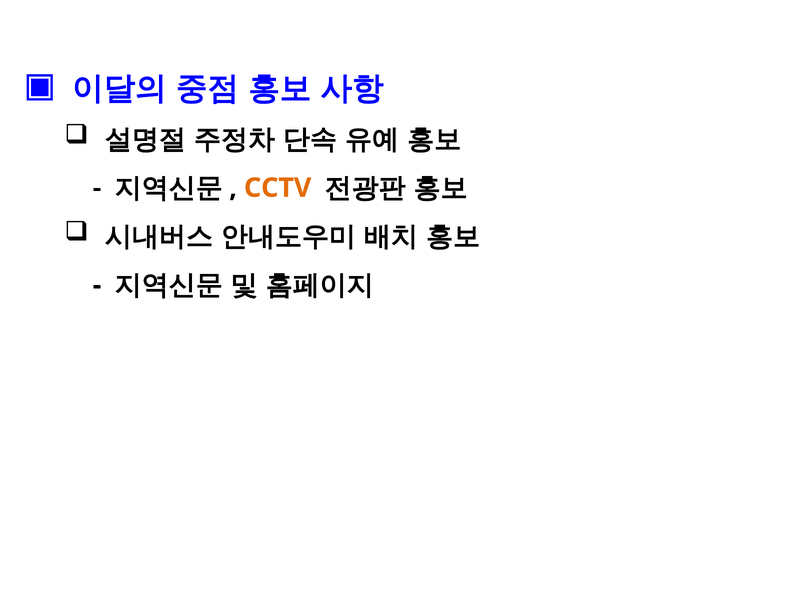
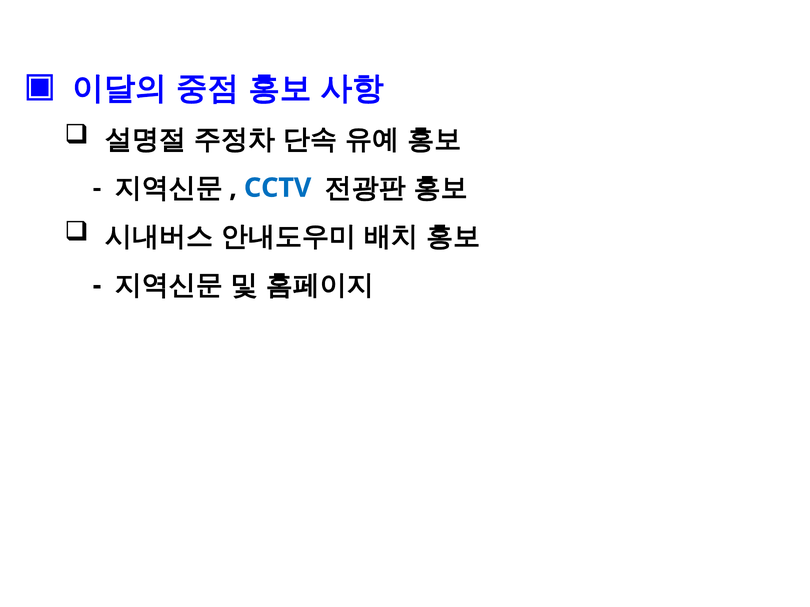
CCTV colour: orange -> blue
